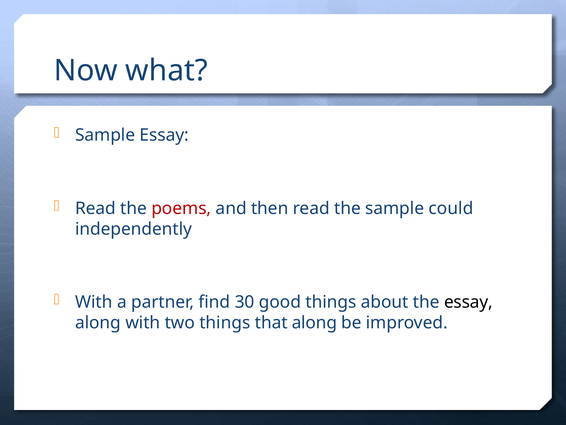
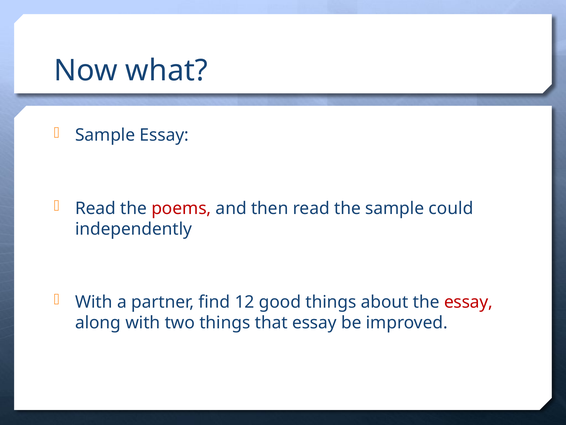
30: 30 -> 12
essay at (468, 302) colour: black -> red
that along: along -> essay
